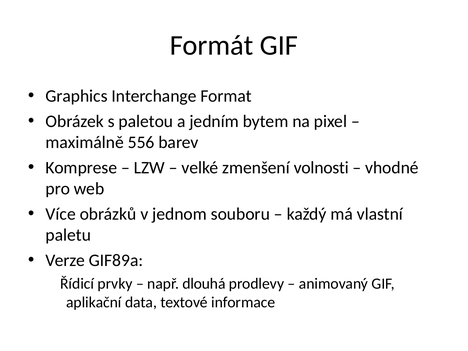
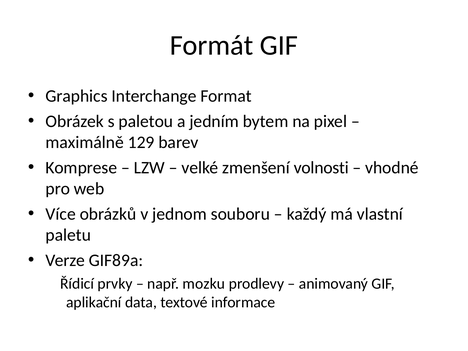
556: 556 -> 129
dlouhá: dlouhá -> mozku
